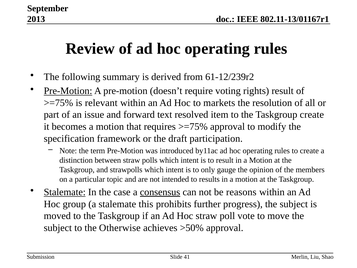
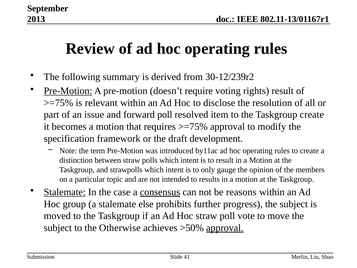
61-12/239r2: 61-12/239r2 -> 30-12/239r2
markets: markets -> disclose
forward text: text -> poll
participation: participation -> development
this: this -> else
approval at (225, 228) underline: none -> present
